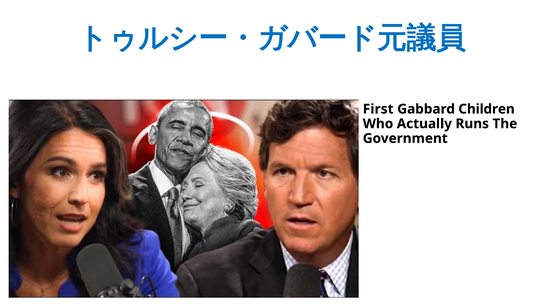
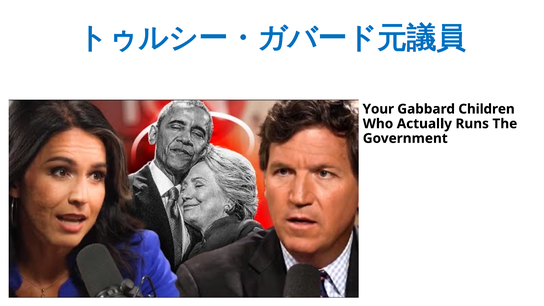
First: First -> Your
